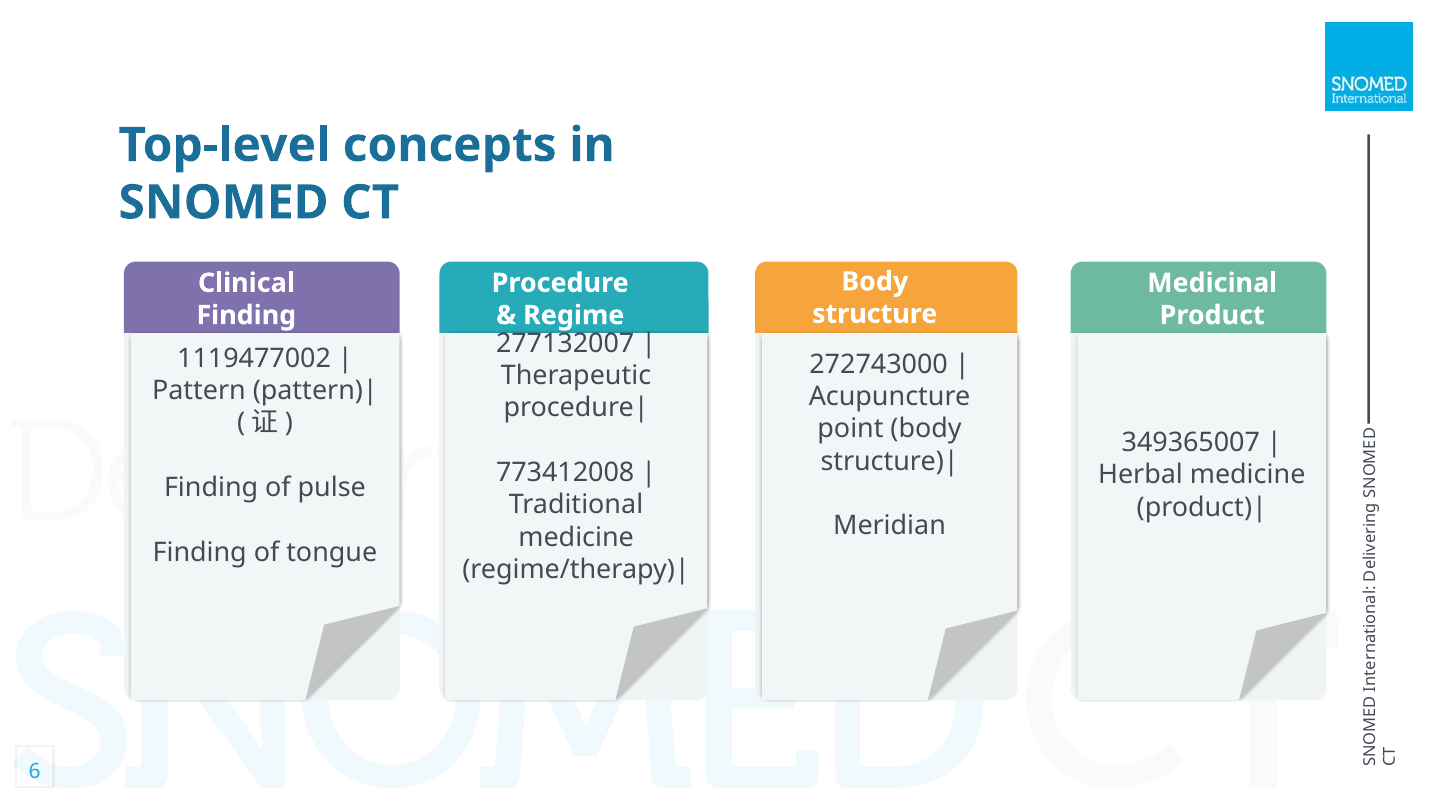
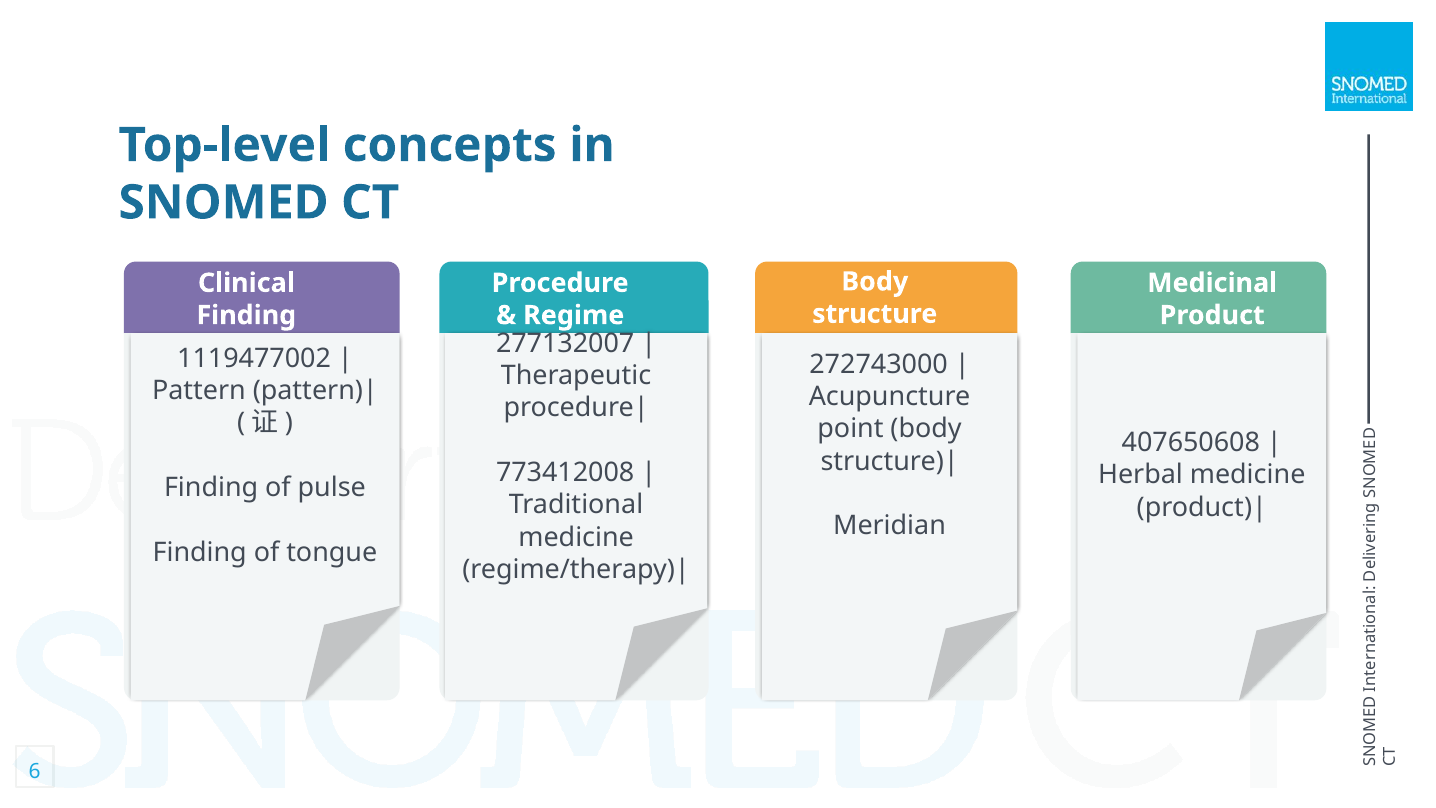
349365007: 349365007 -> 407650608
